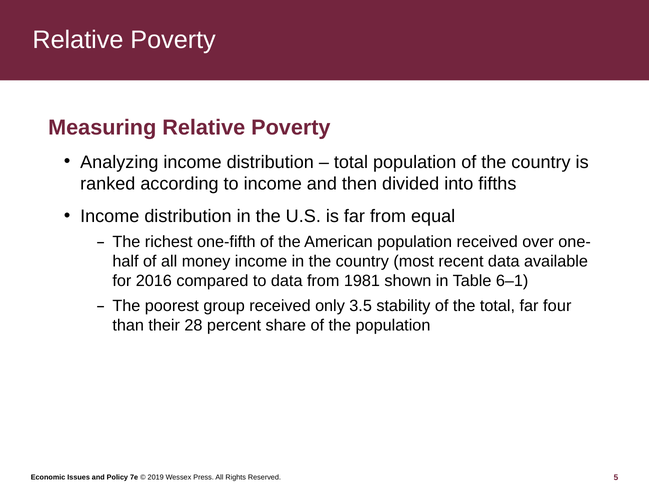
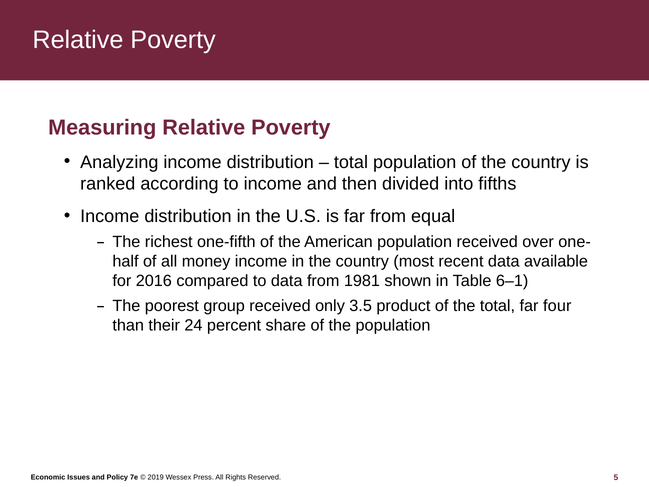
stability: stability -> product
28: 28 -> 24
